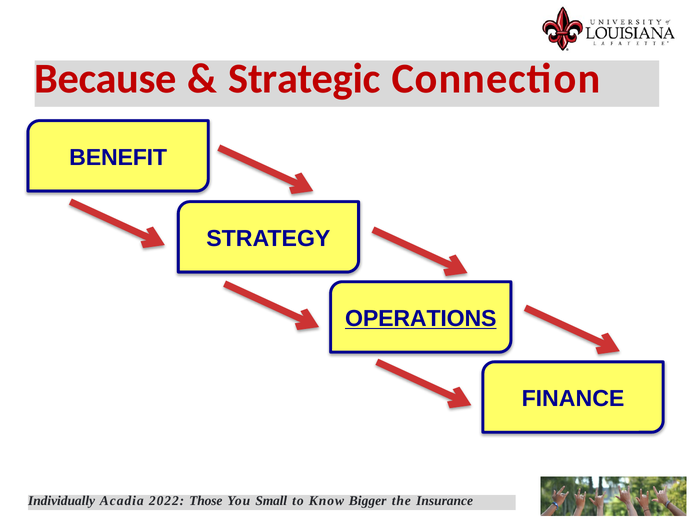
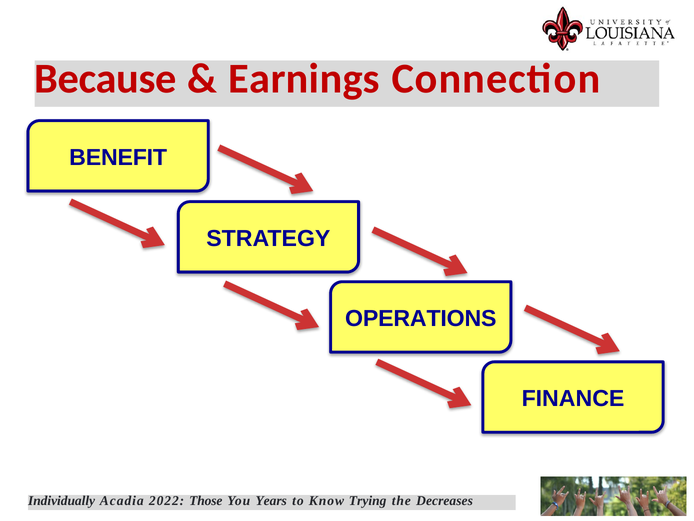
Strategic: Strategic -> Earnings
OPERATIONS underline: present -> none
Small: Small -> Years
Bigger: Bigger -> Trying
Insurance: Insurance -> Decreases
